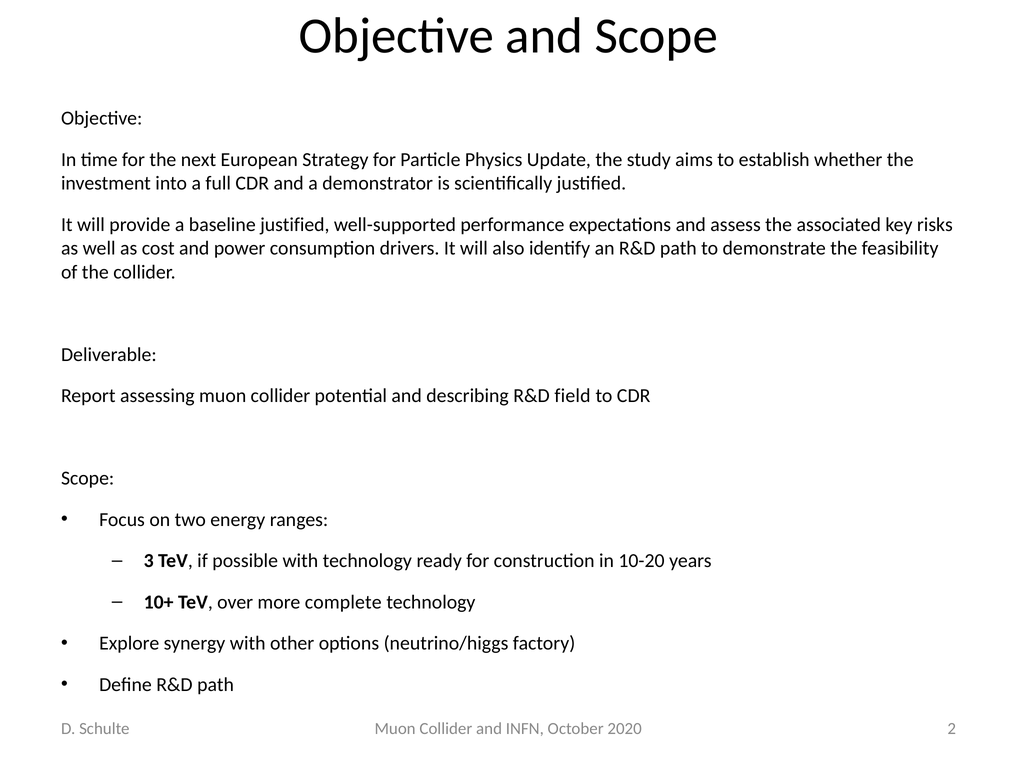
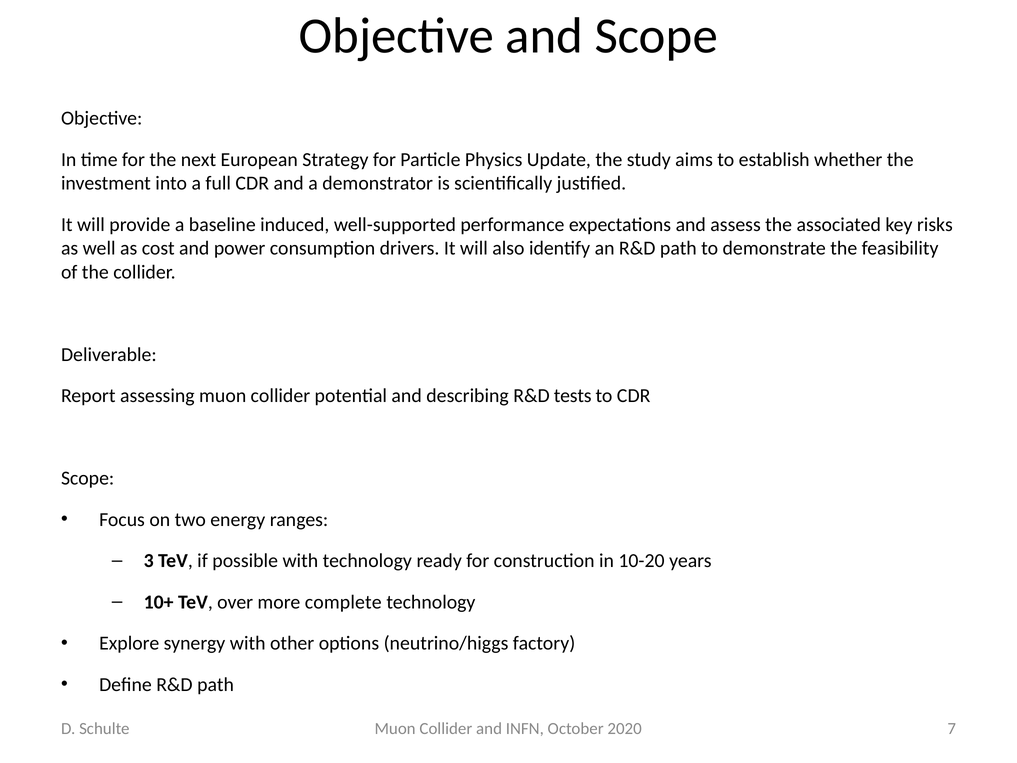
baseline justified: justified -> induced
field: field -> tests
2: 2 -> 7
